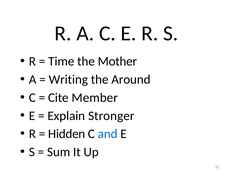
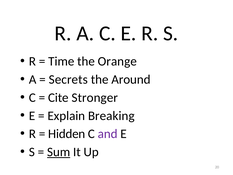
Mother: Mother -> Orange
Writing: Writing -> Secrets
Member: Member -> Stronger
Stronger: Stronger -> Breaking
and colour: blue -> purple
Sum underline: none -> present
